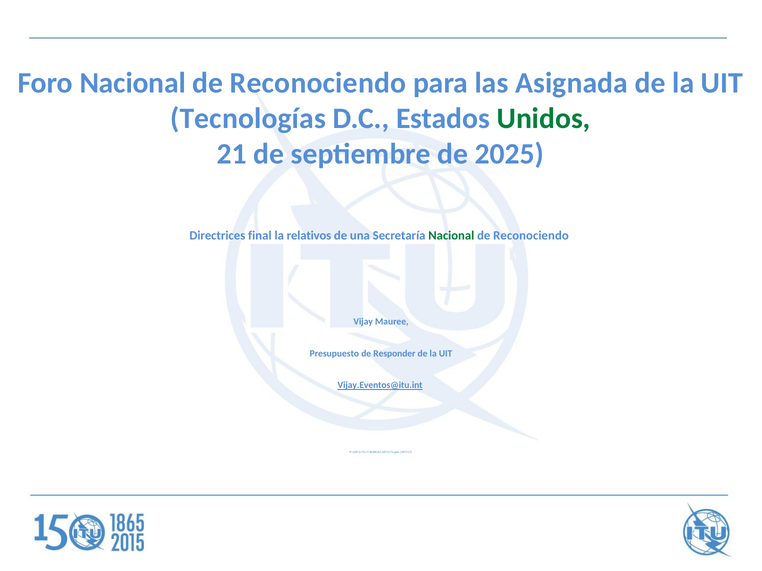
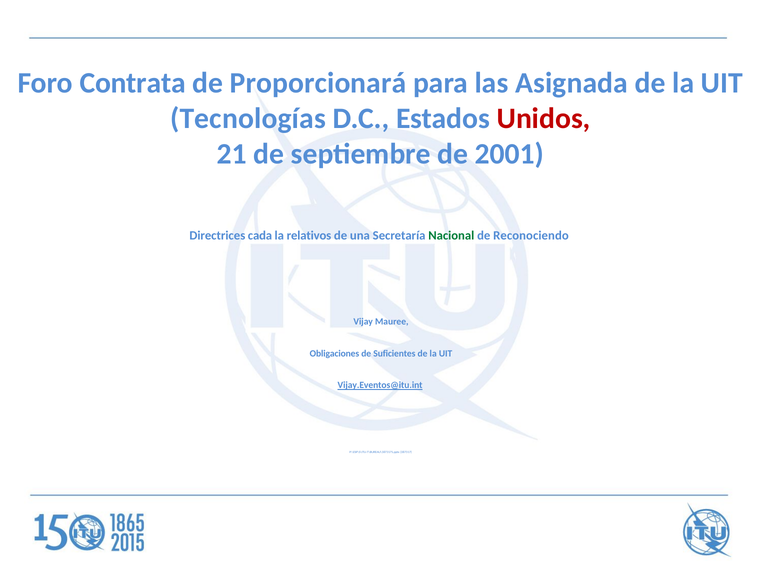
Foro Nacional: Nacional -> Contrata
Reconociendo at (318, 83): Reconociendo -> Proporcionará
Unidos colour: green -> red
2025: 2025 -> 2001
final: final -> cada
Presupuesto: Presupuesto -> Obligaciones
Responder: Responder -> Suficientes
